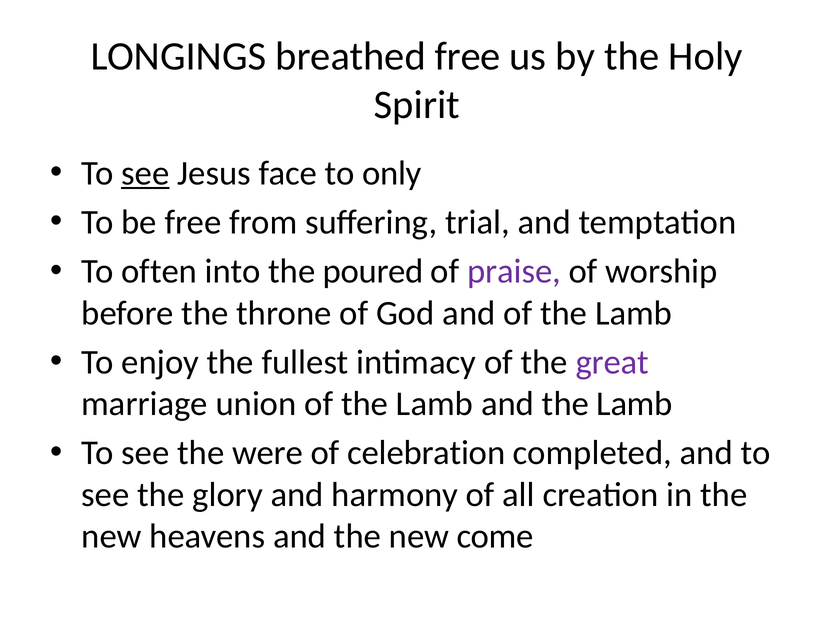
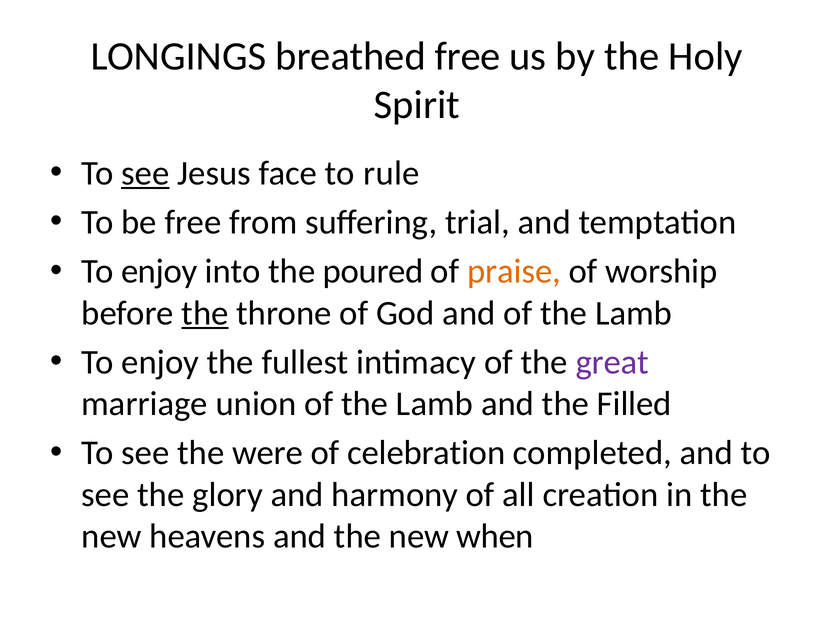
only: only -> rule
often at (159, 272): often -> enjoy
praise colour: purple -> orange
the at (205, 313) underline: none -> present
and the Lamb: Lamb -> Filled
come: come -> when
